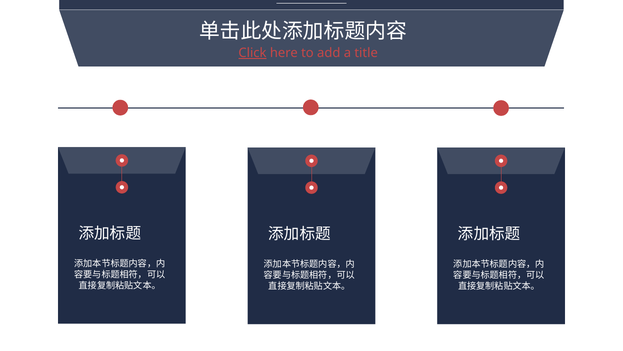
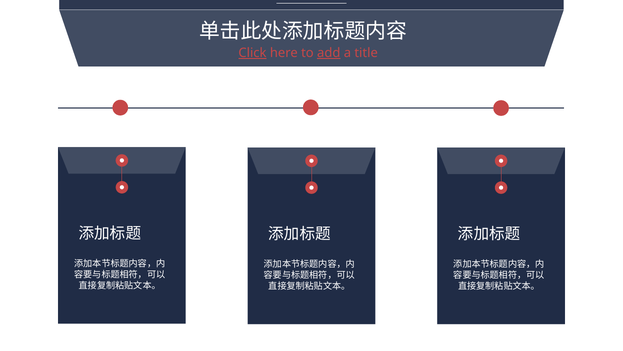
add underline: none -> present
